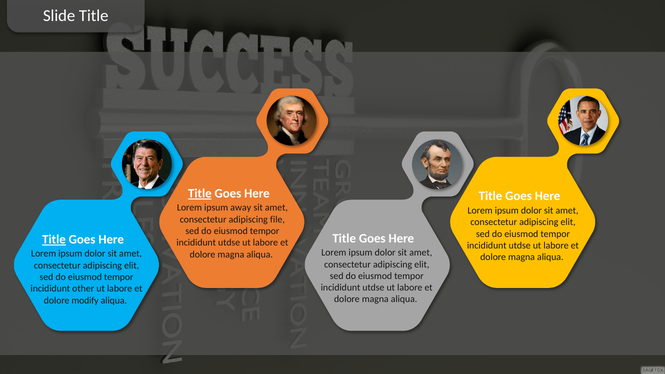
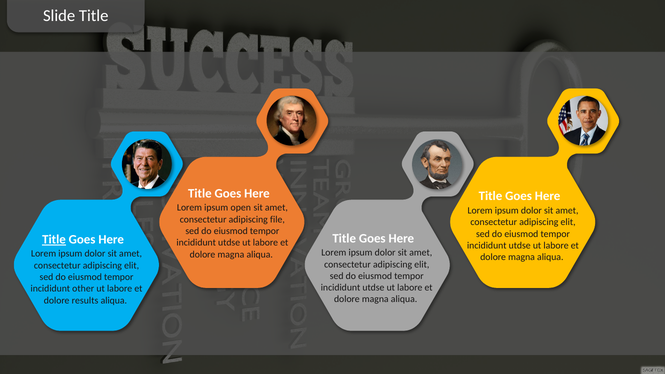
Title at (200, 193) underline: present -> none
away: away -> open
modify: modify -> results
